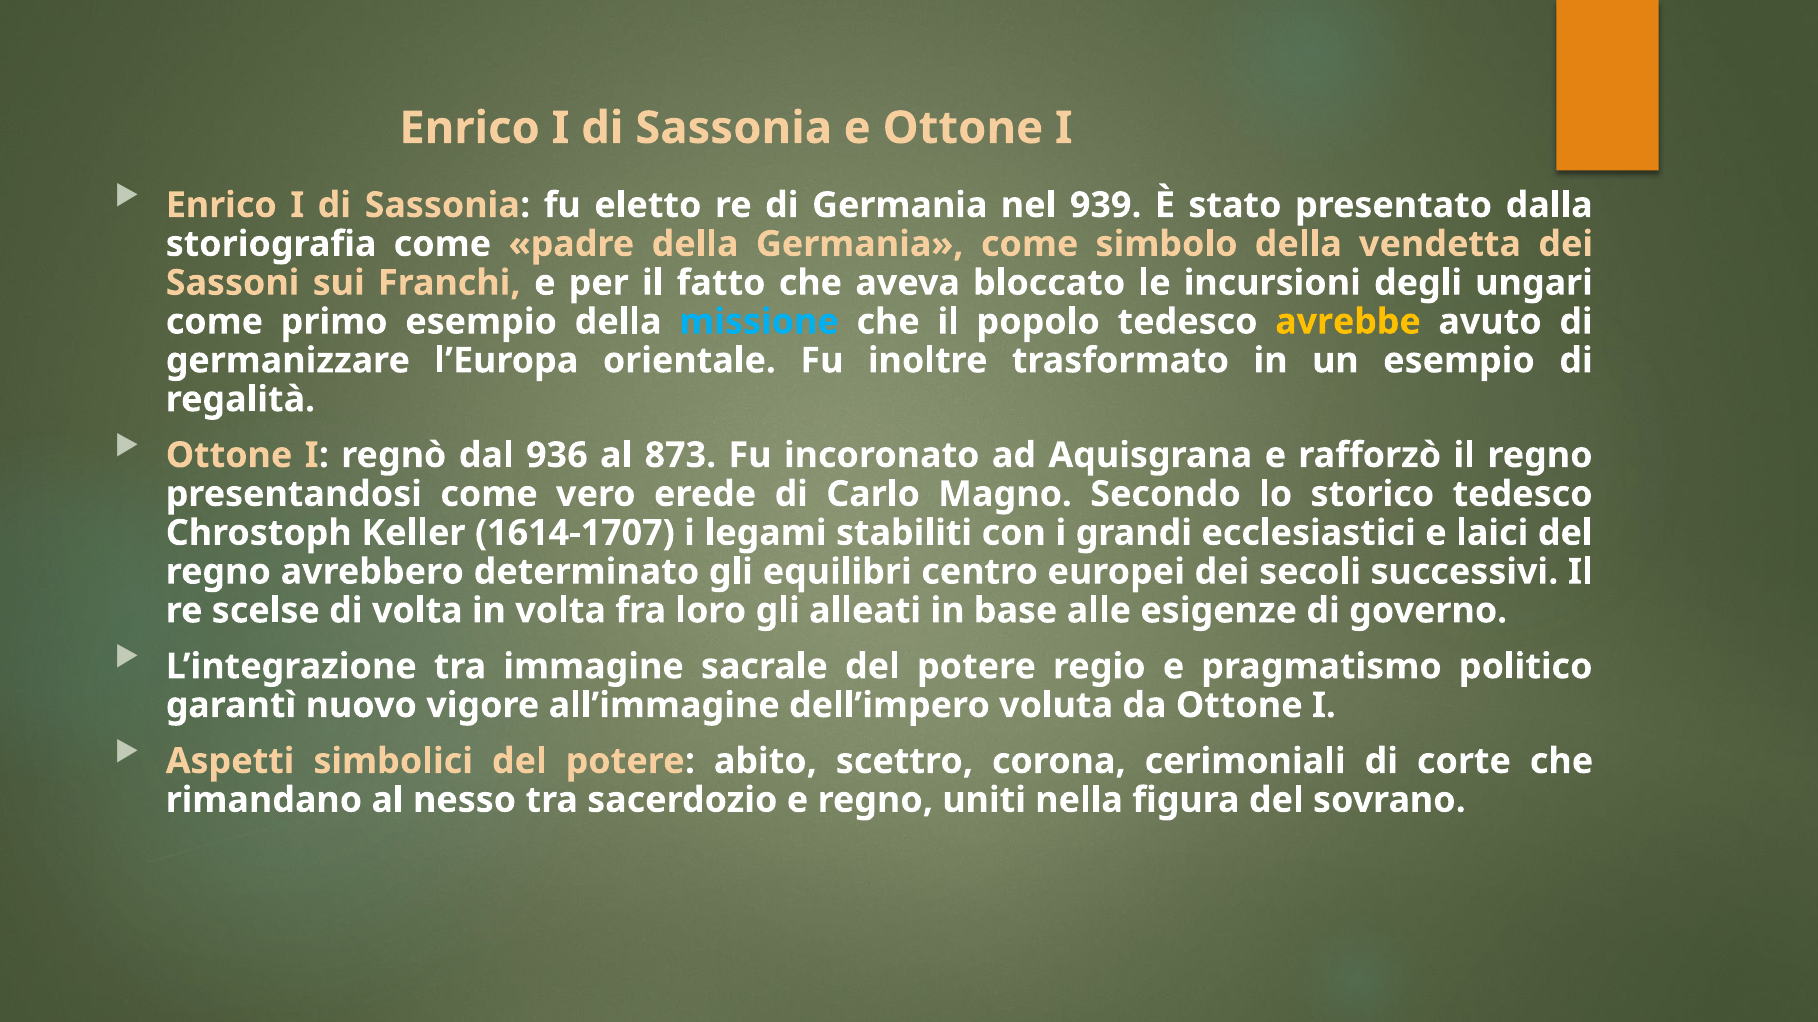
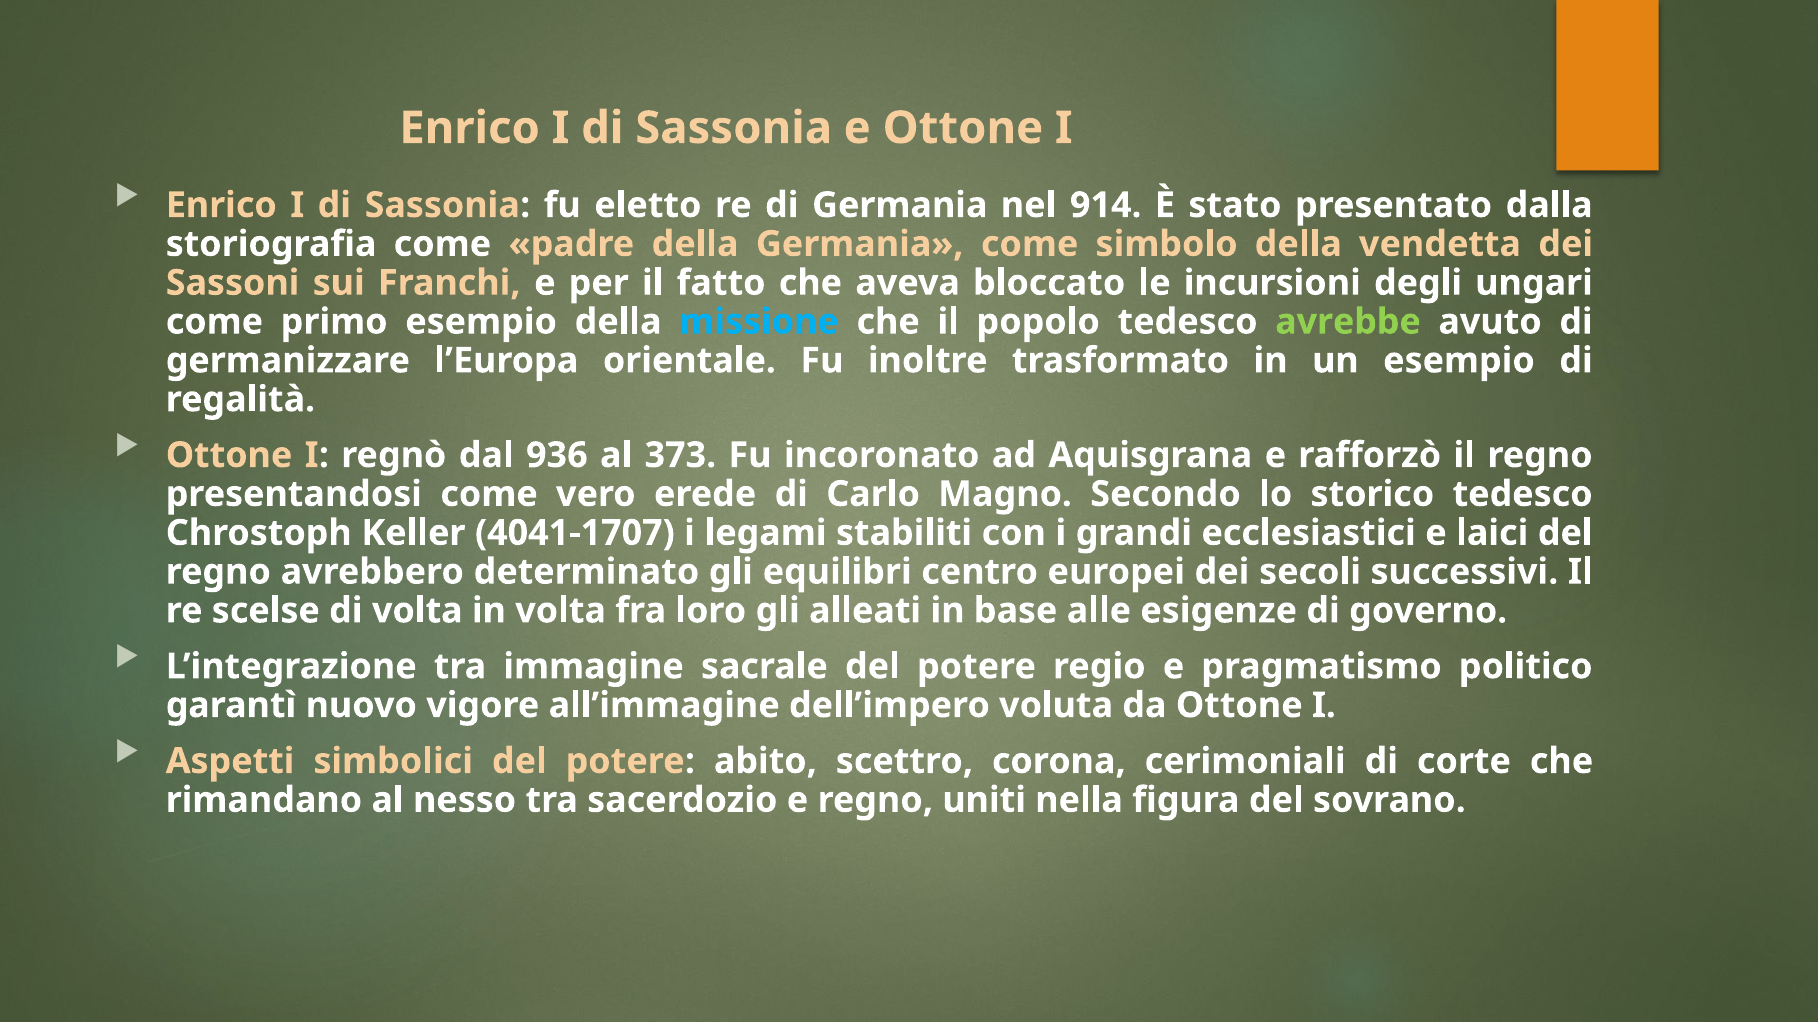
939: 939 -> 914
avrebbe colour: yellow -> light green
873: 873 -> 373
1614-1707: 1614-1707 -> 4041-1707
